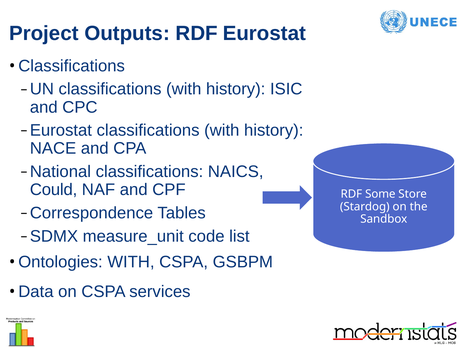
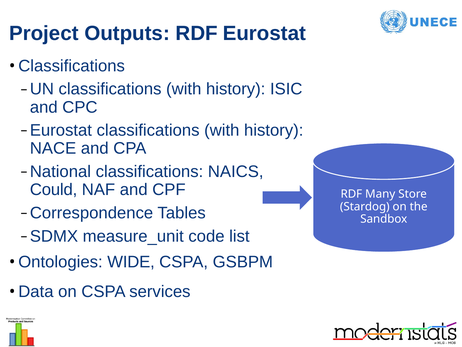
Some: Some -> Many
Ontologies WITH: WITH -> WIDE
